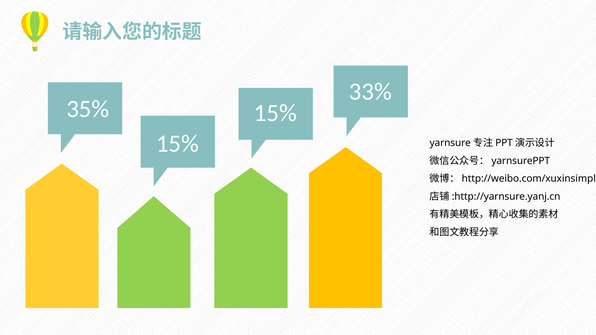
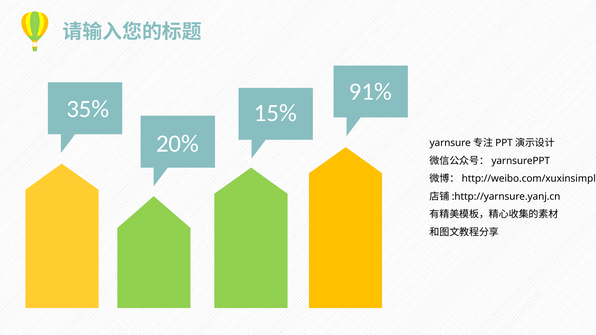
33%: 33% -> 91%
15% at (177, 144): 15% -> 20%
